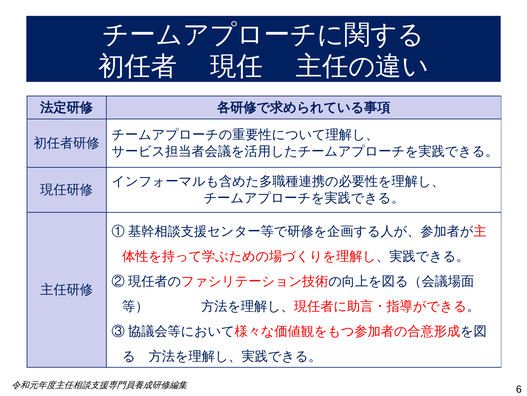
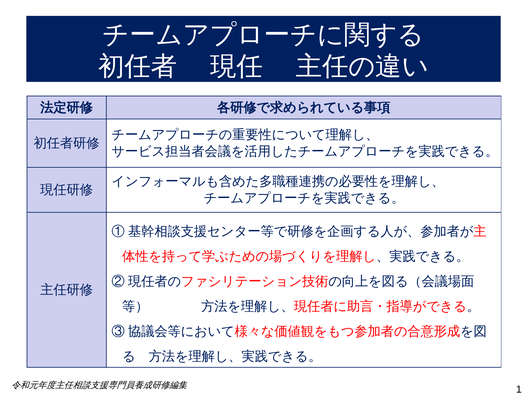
6: 6 -> 1
